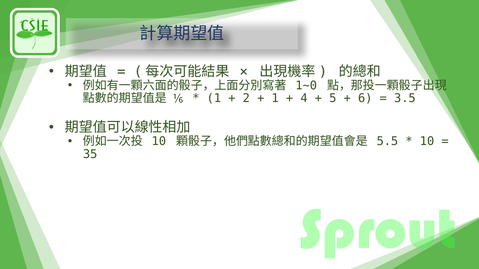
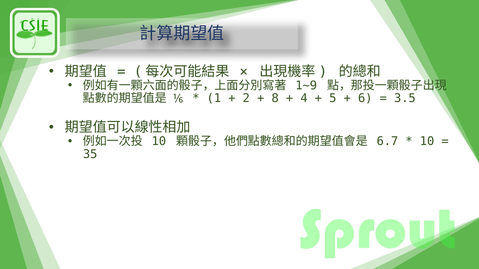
1~0: 1~0 -> 1~9
1 at (275, 99): 1 -> 8
5.5: 5.5 -> 6.7
